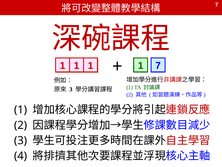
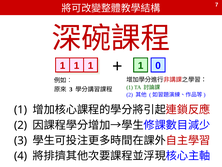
1 7: 7 -> 0
